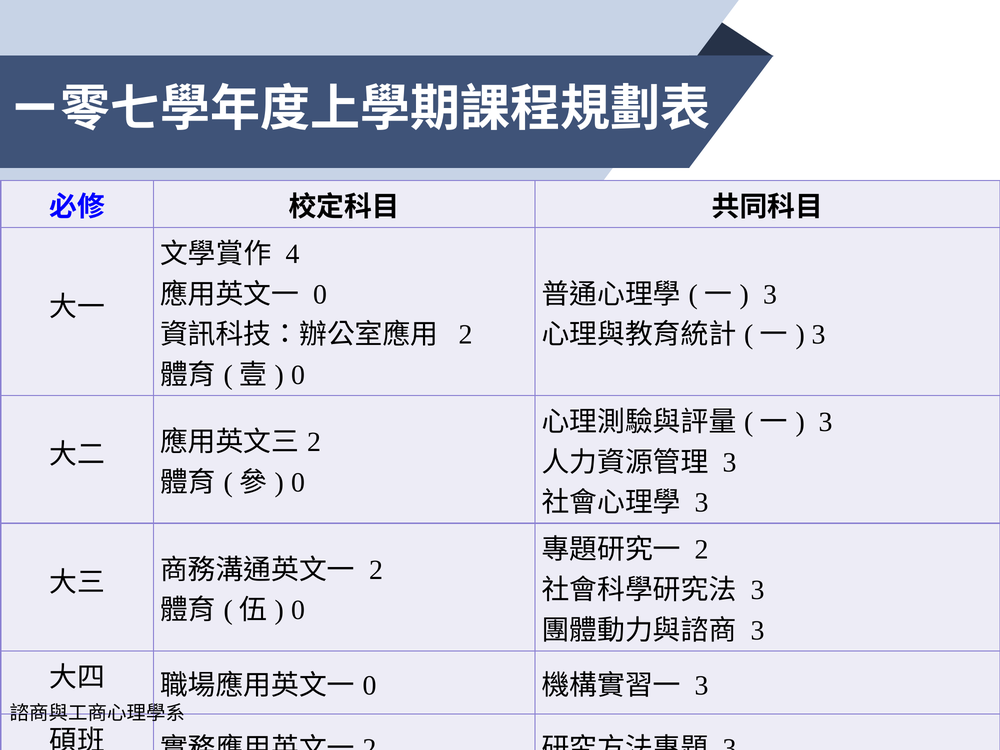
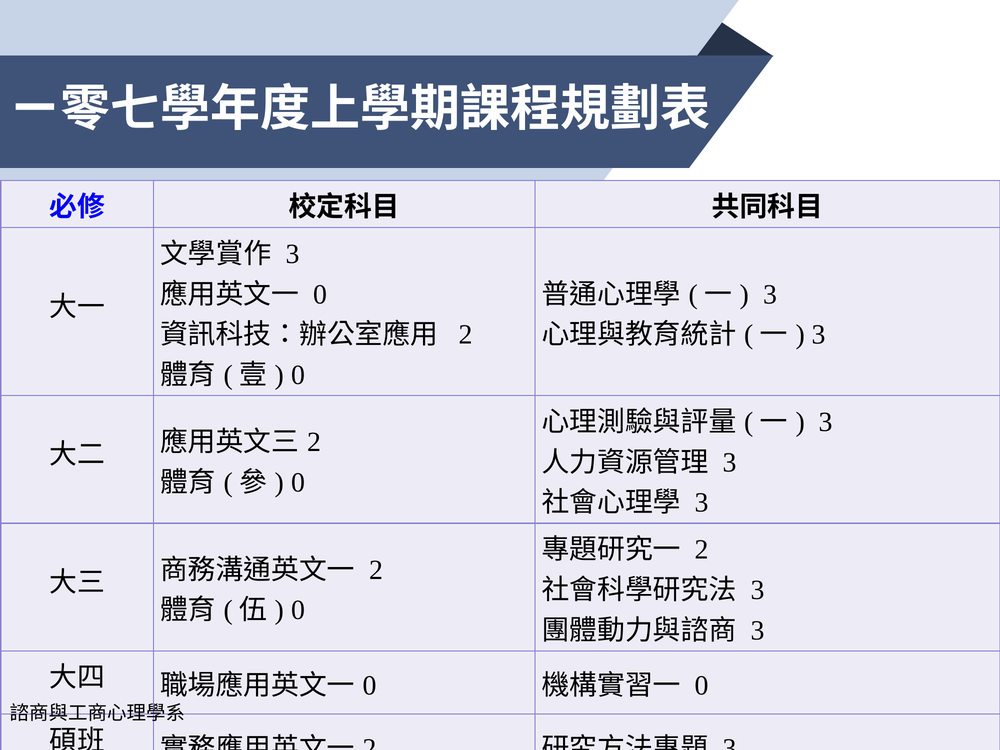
4 at (293, 254): 4 -> 3
3 at (702, 685): 3 -> 0
